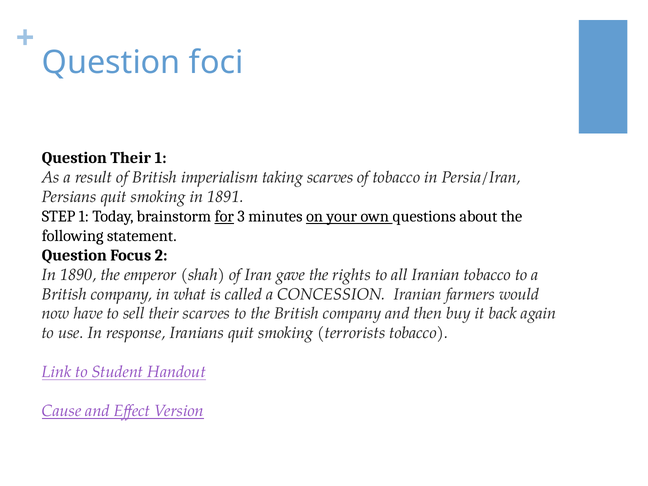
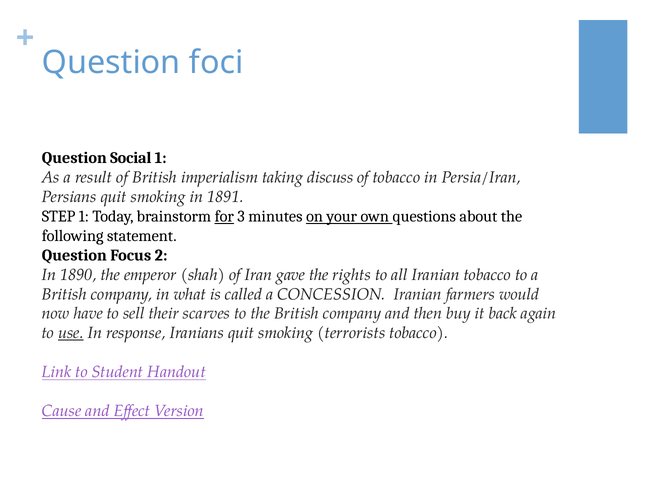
Question Their: Their -> Social
taking scarves: scarves -> discuss
use underline: none -> present
